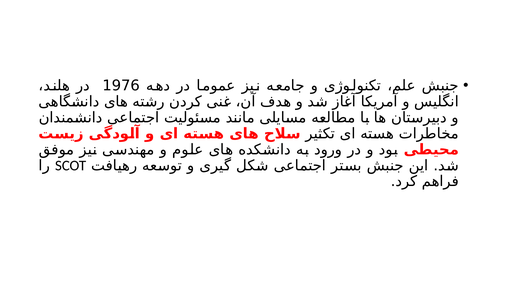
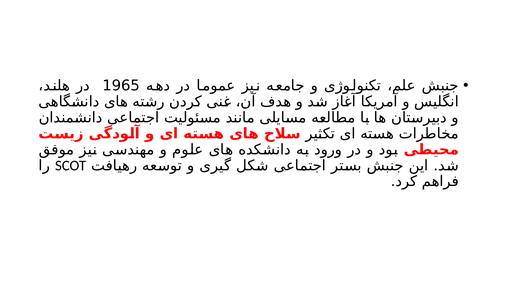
1976: 1976 -> 1965
